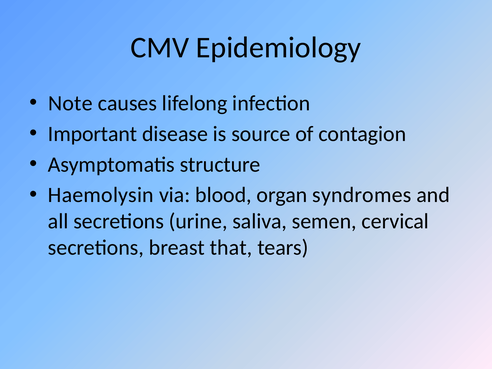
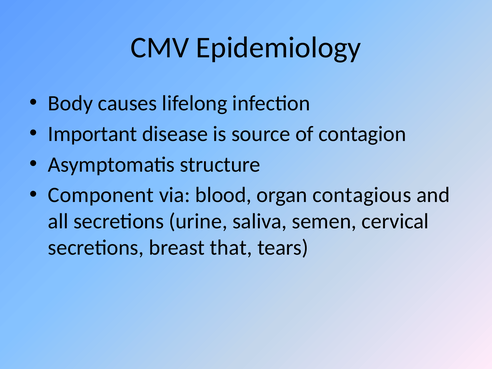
Note: Note -> Body
Haemolysin: Haemolysin -> Component
syndromes: syndromes -> contagious
